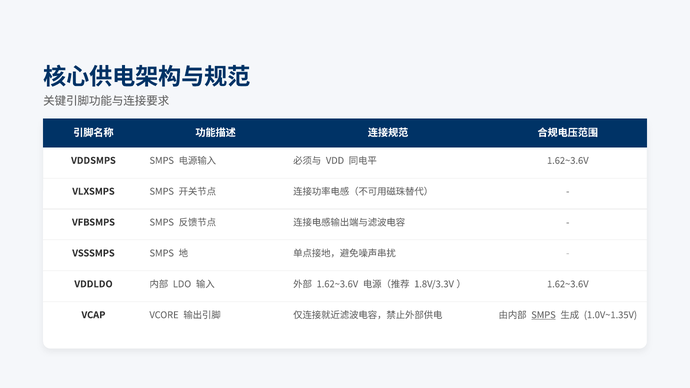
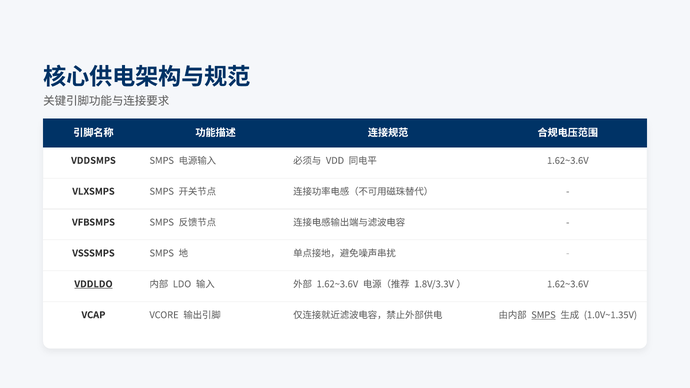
VDDLDO underline: none -> present
